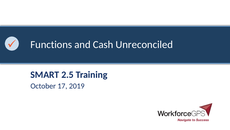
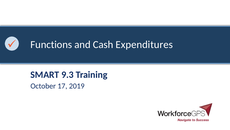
Unreconciled: Unreconciled -> Expenditures
2.5: 2.5 -> 9.3
